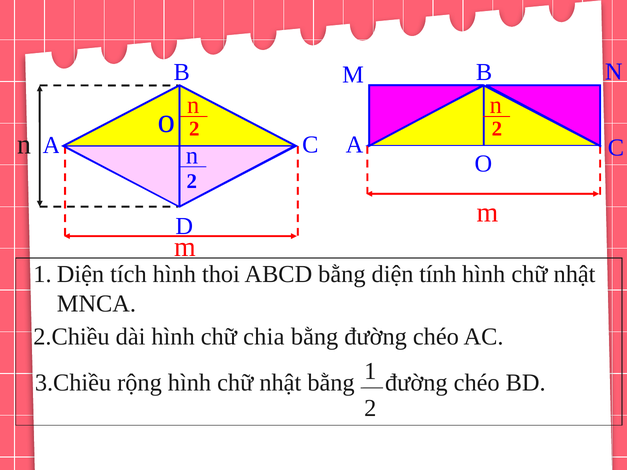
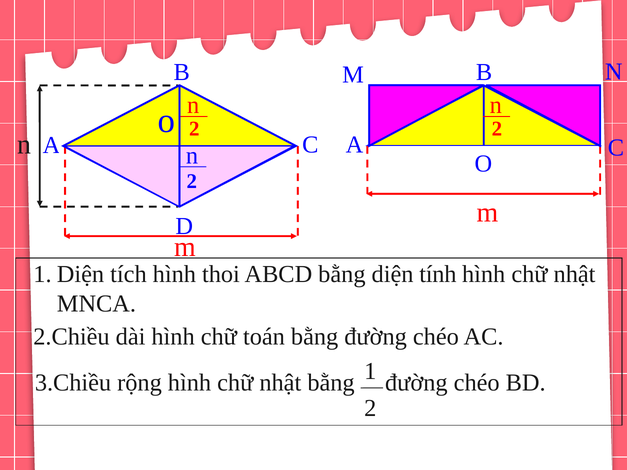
chia: chia -> toán
